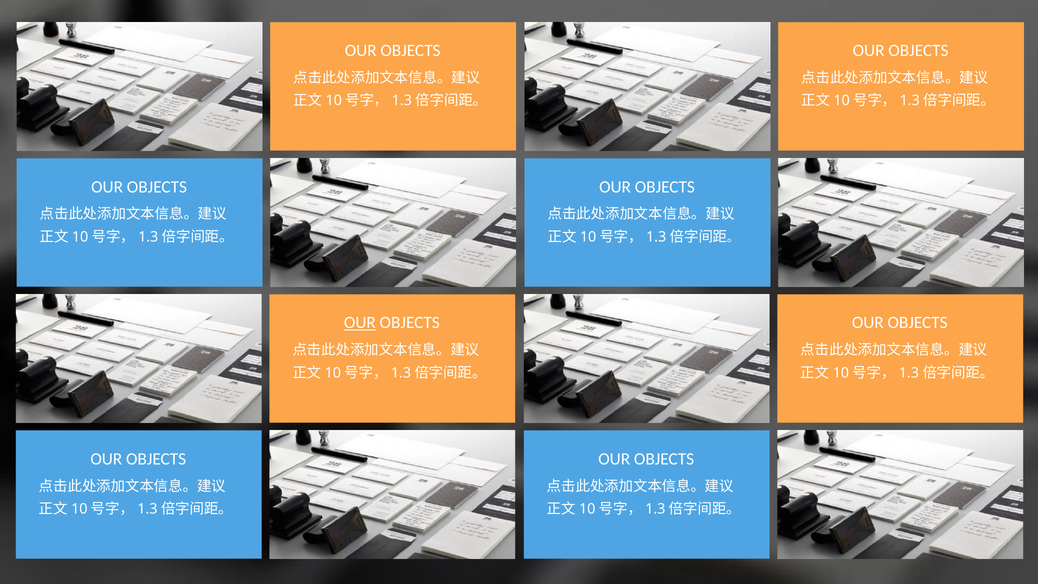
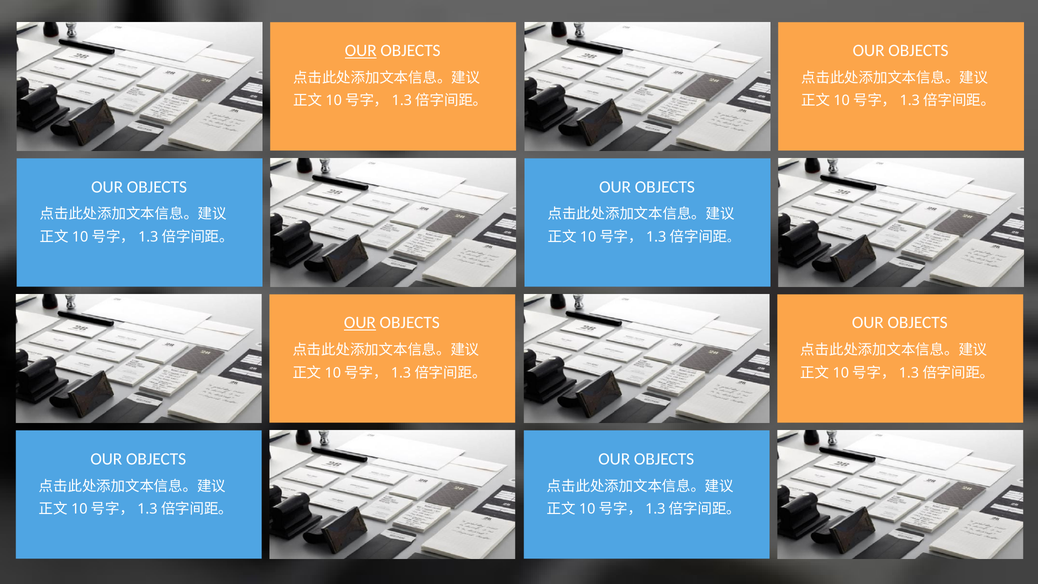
OUR at (361, 51) underline: none -> present
